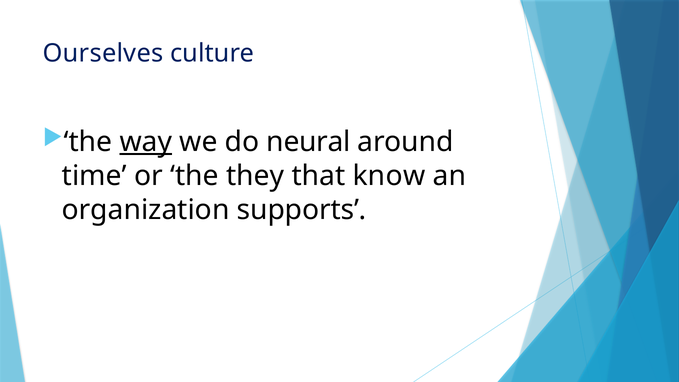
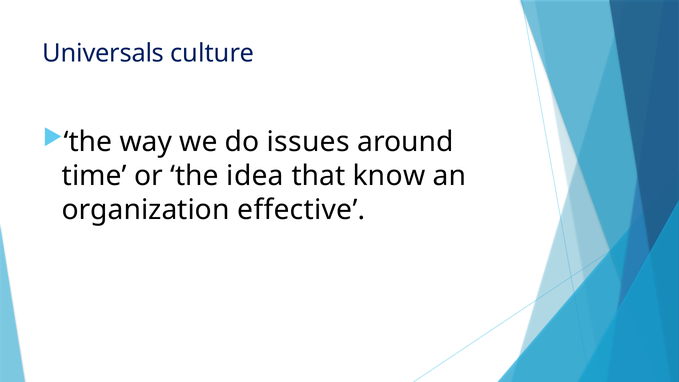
Ourselves: Ourselves -> Universals
way underline: present -> none
neural: neural -> issues
they: they -> idea
supports: supports -> effective
